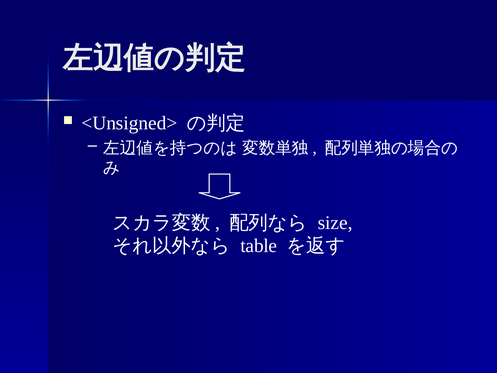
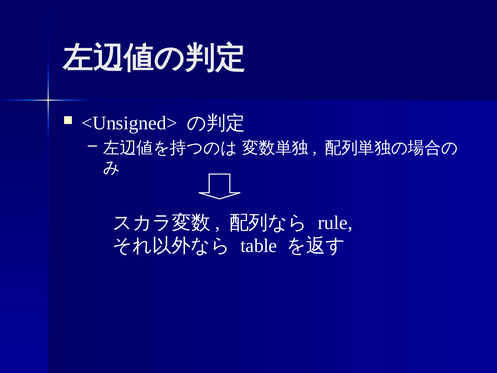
size: size -> rule
